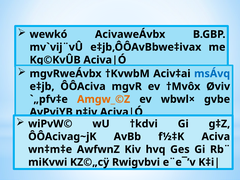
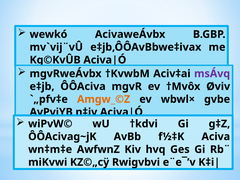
msÁvq colour: blue -> purple
